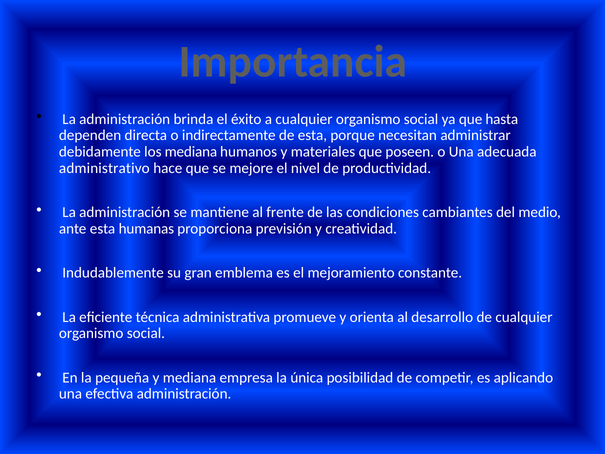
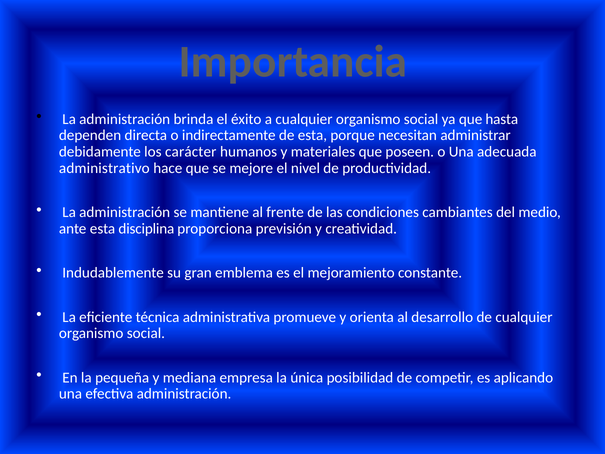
los mediana: mediana -> carácter
humanas: humanas -> disciplina
